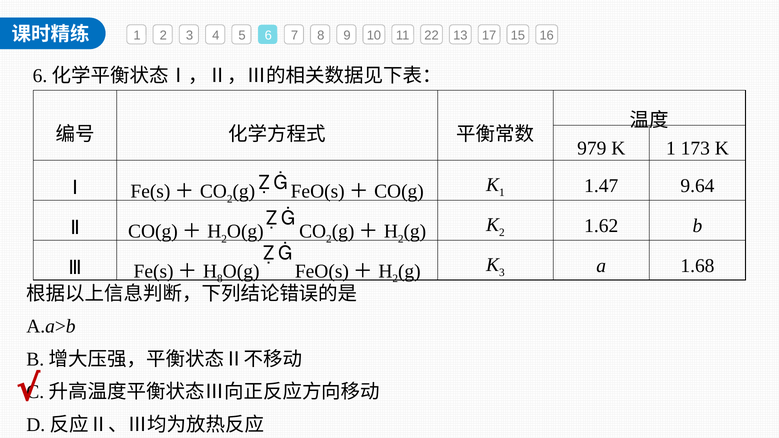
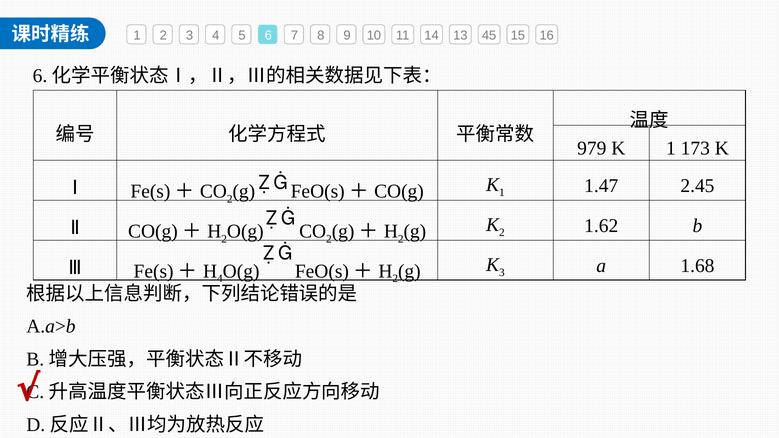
22: 22 -> 14
17: 17 -> 45
9.64: 9.64 -> 2.45
8 at (220, 279): 8 -> 4
